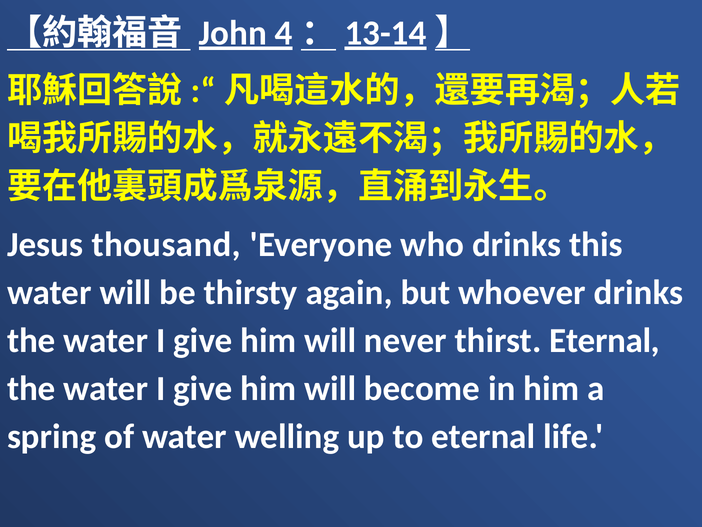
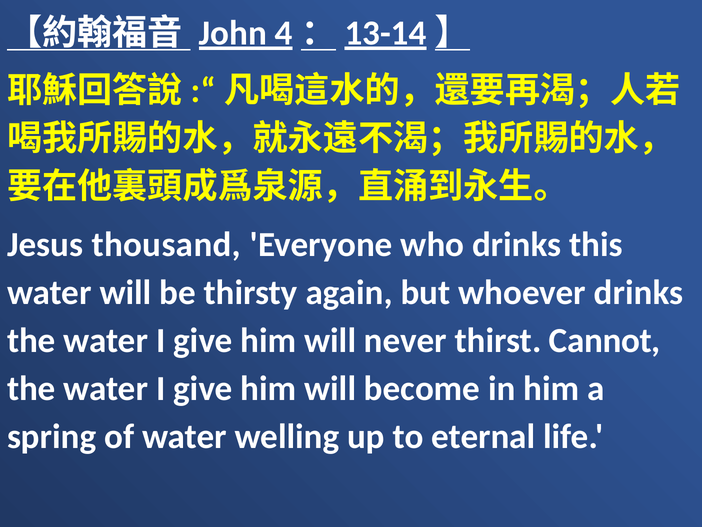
thirst Eternal: Eternal -> Cannot
